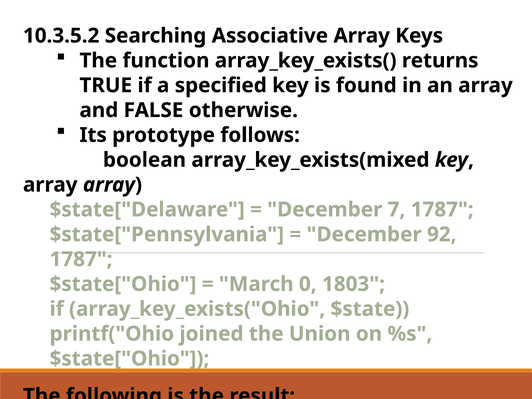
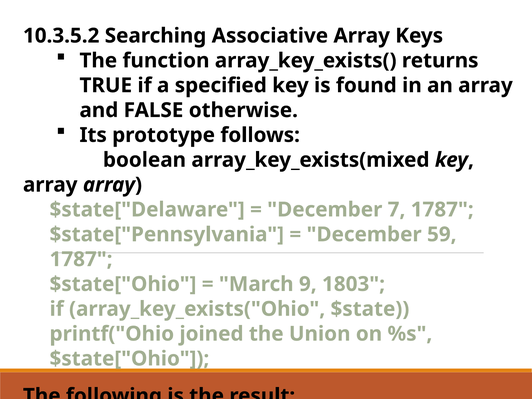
92: 92 -> 59
0: 0 -> 9
